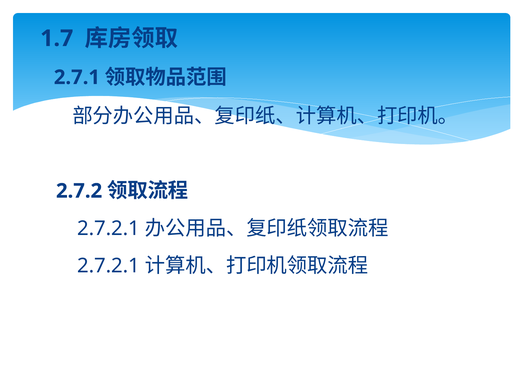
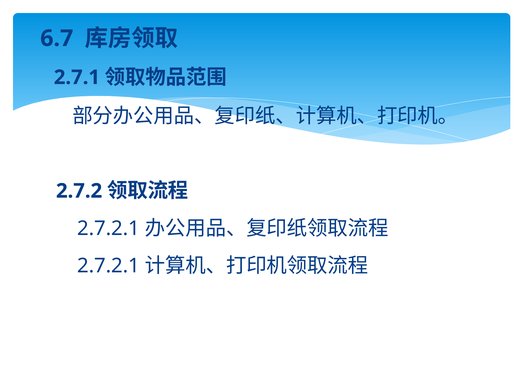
1.7: 1.7 -> 6.7
